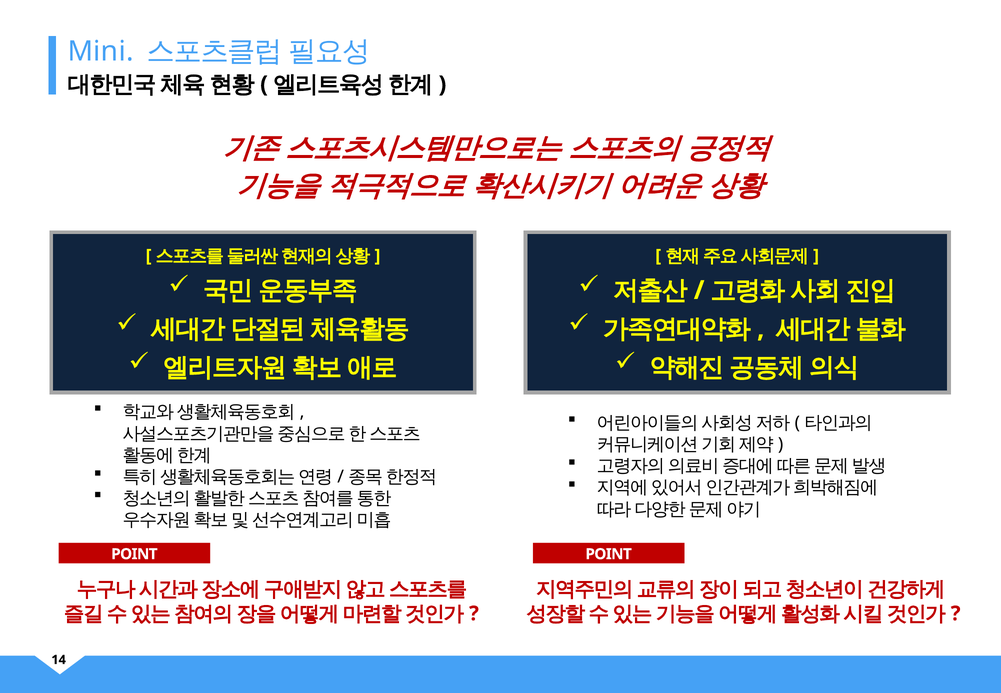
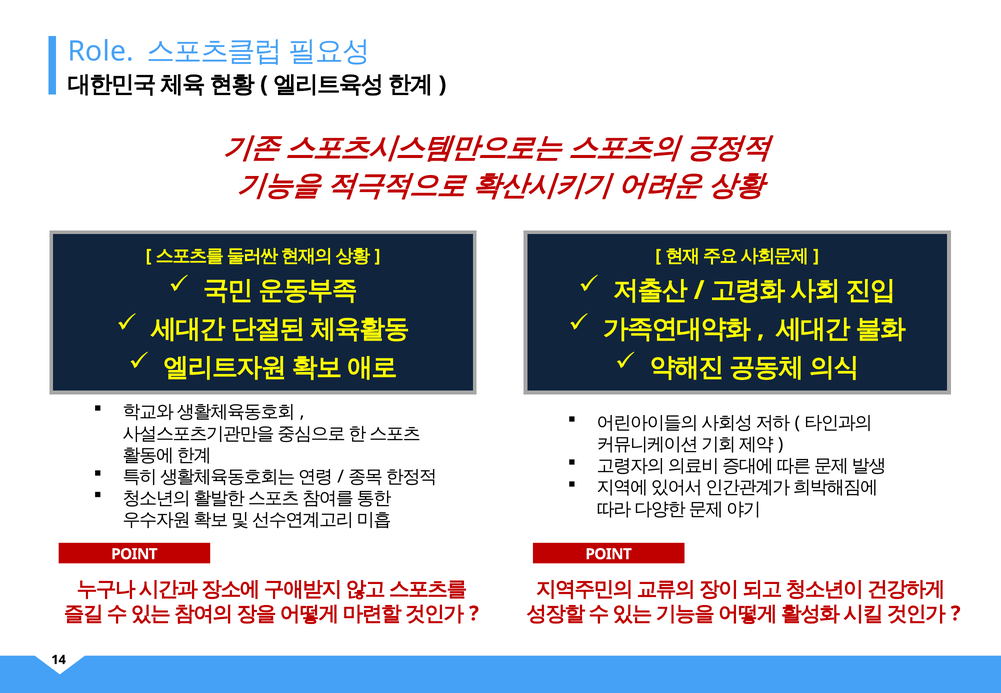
Mini: Mini -> Role
